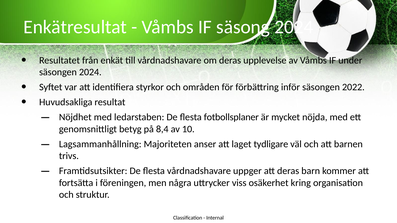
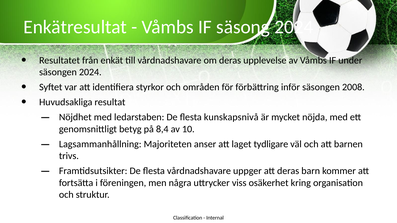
2022: 2022 -> 2008
fotbollsplaner: fotbollsplaner -> kunskapsnivå
